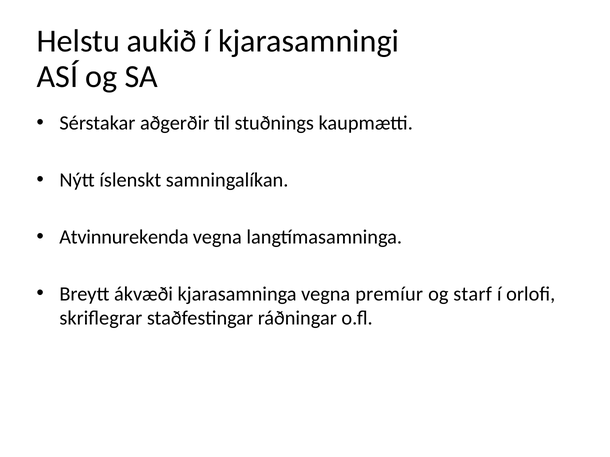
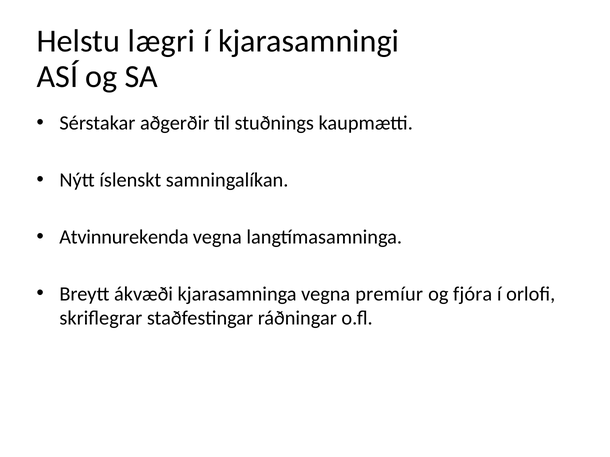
aukið: aukið -> lægri
starf: starf -> fjóra
